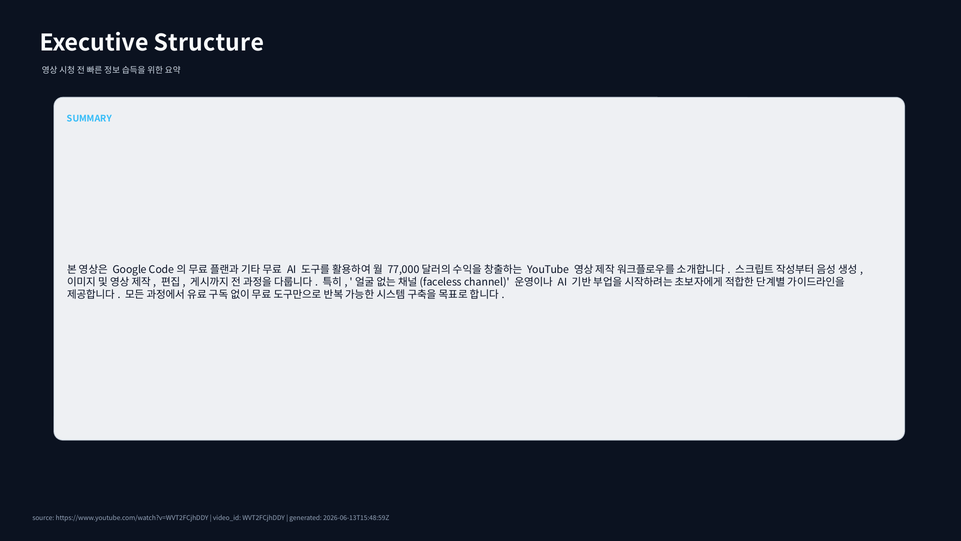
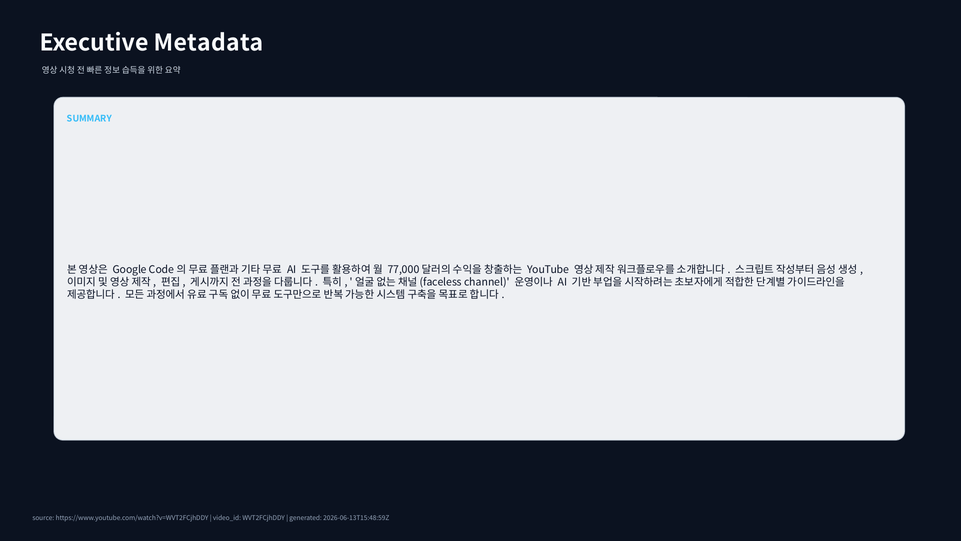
Structure: Structure -> Metadata
